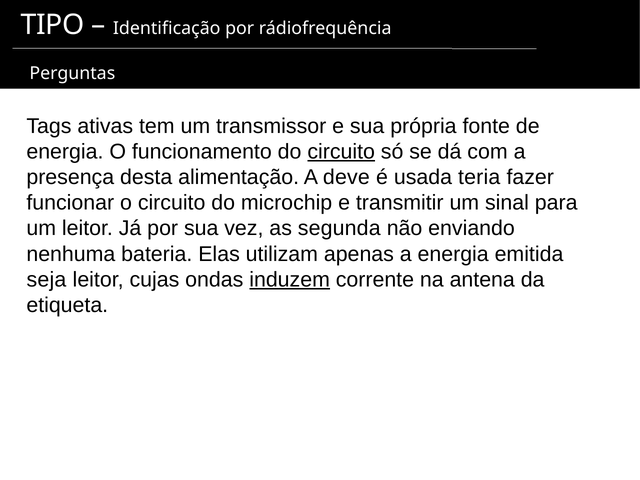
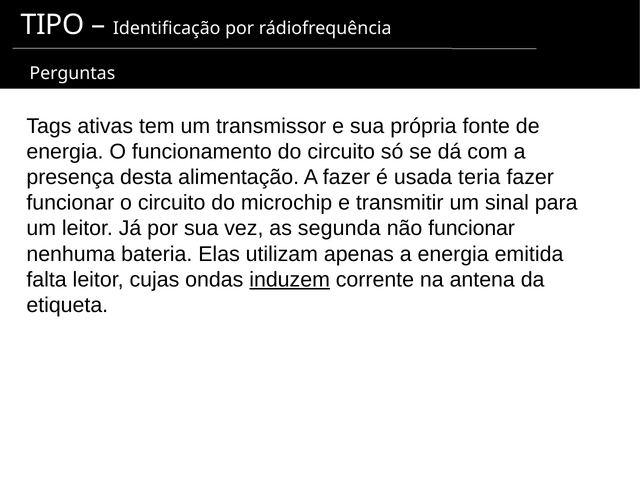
circuito at (341, 152) underline: present -> none
A deve: deve -> fazer
não enviando: enviando -> funcionar
seja: seja -> falta
